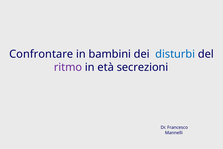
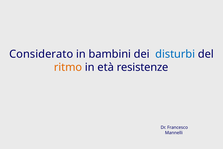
Confrontare: Confrontare -> Considerato
ritmo colour: purple -> orange
secrezioni: secrezioni -> resistenze
